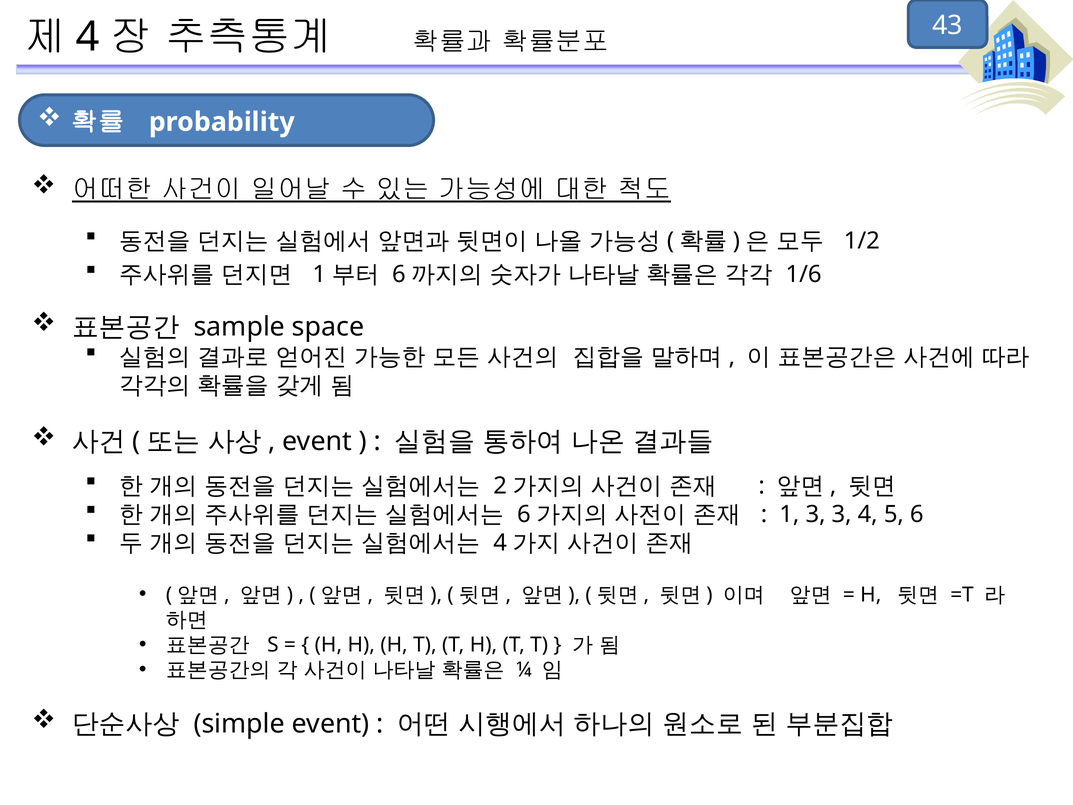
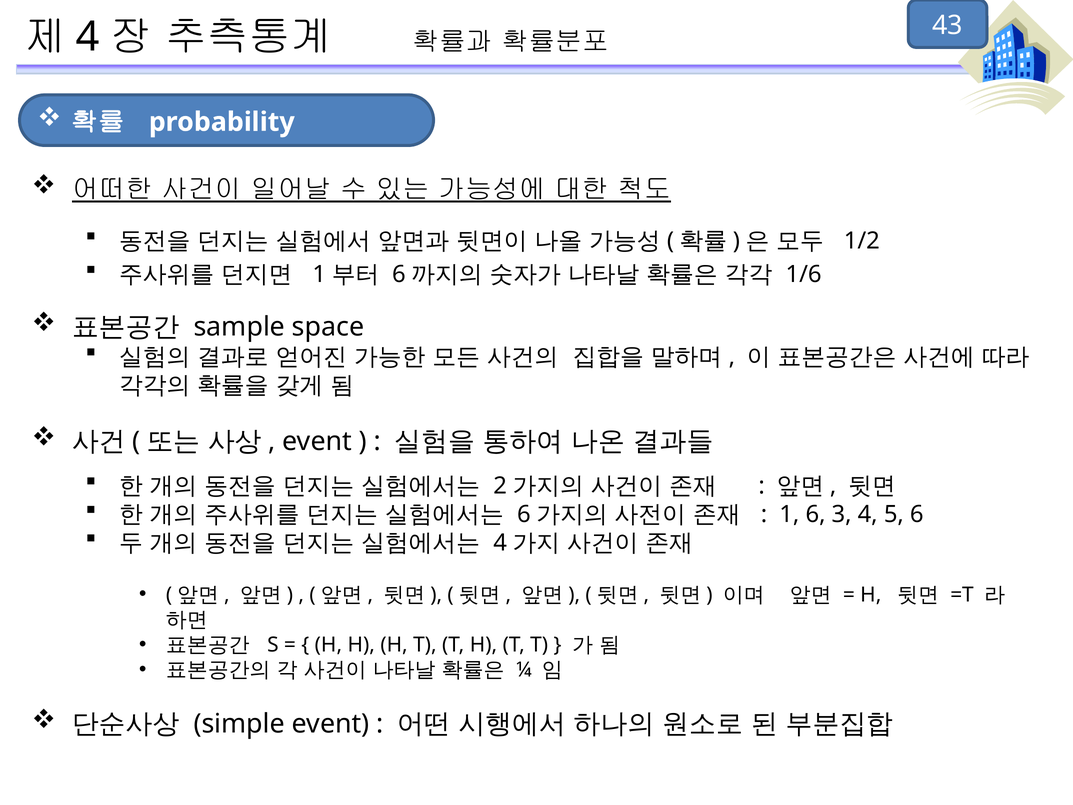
1 3: 3 -> 6
